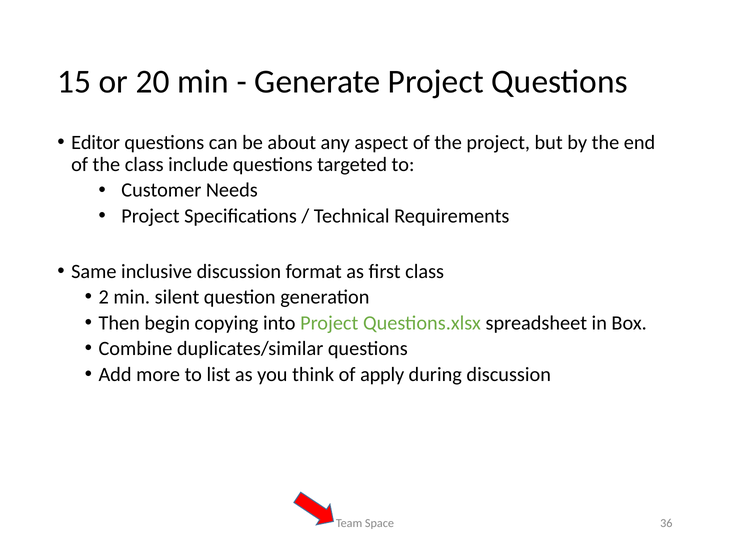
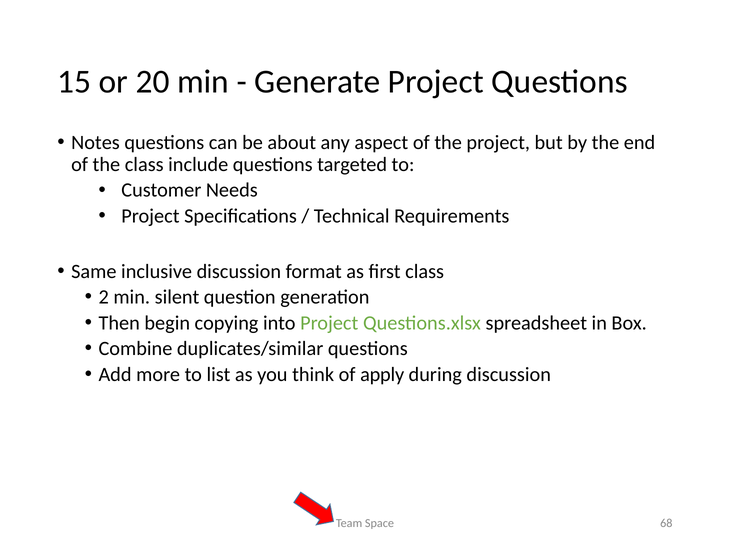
Editor: Editor -> Notes
36: 36 -> 68
